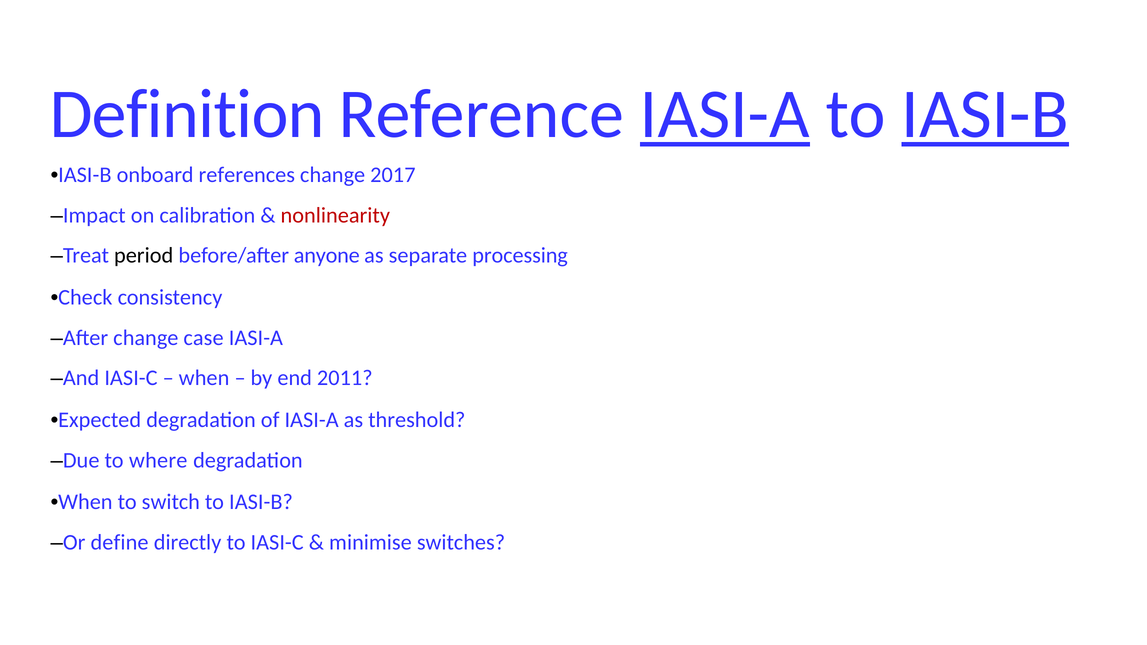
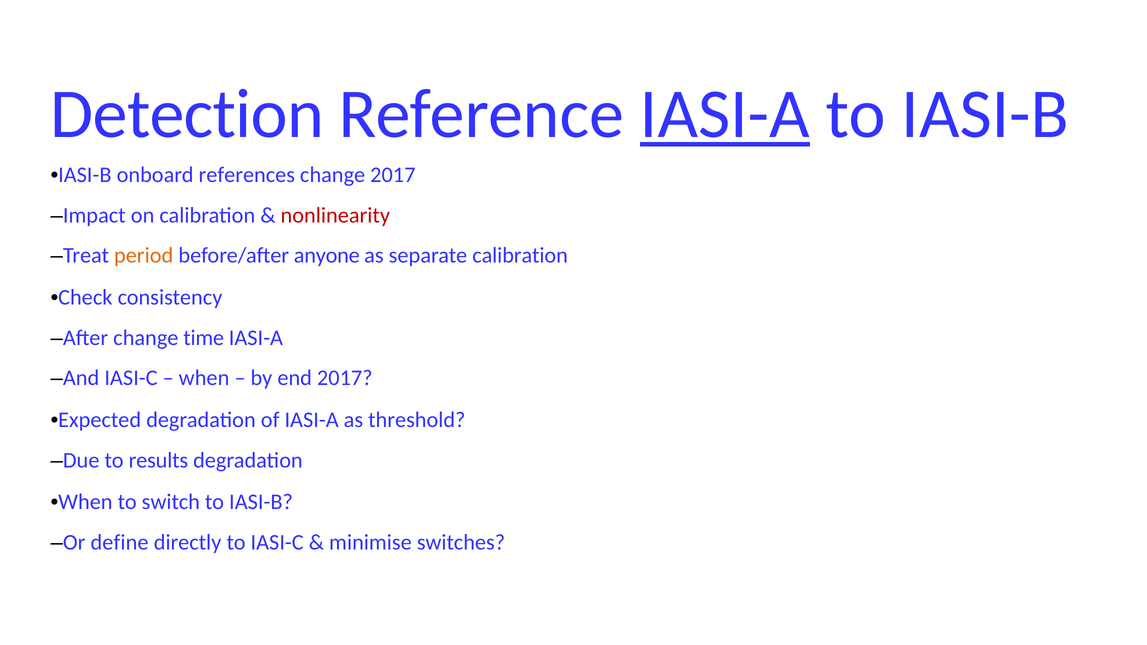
Definition: Definition -> Detection
IASI-B at (985, 114) underline: present -> none
period colour: black -> orange
separate processing: processing -> calibration
case: case -> time
end 2011: 2011 -> 2017
where: where -> results
